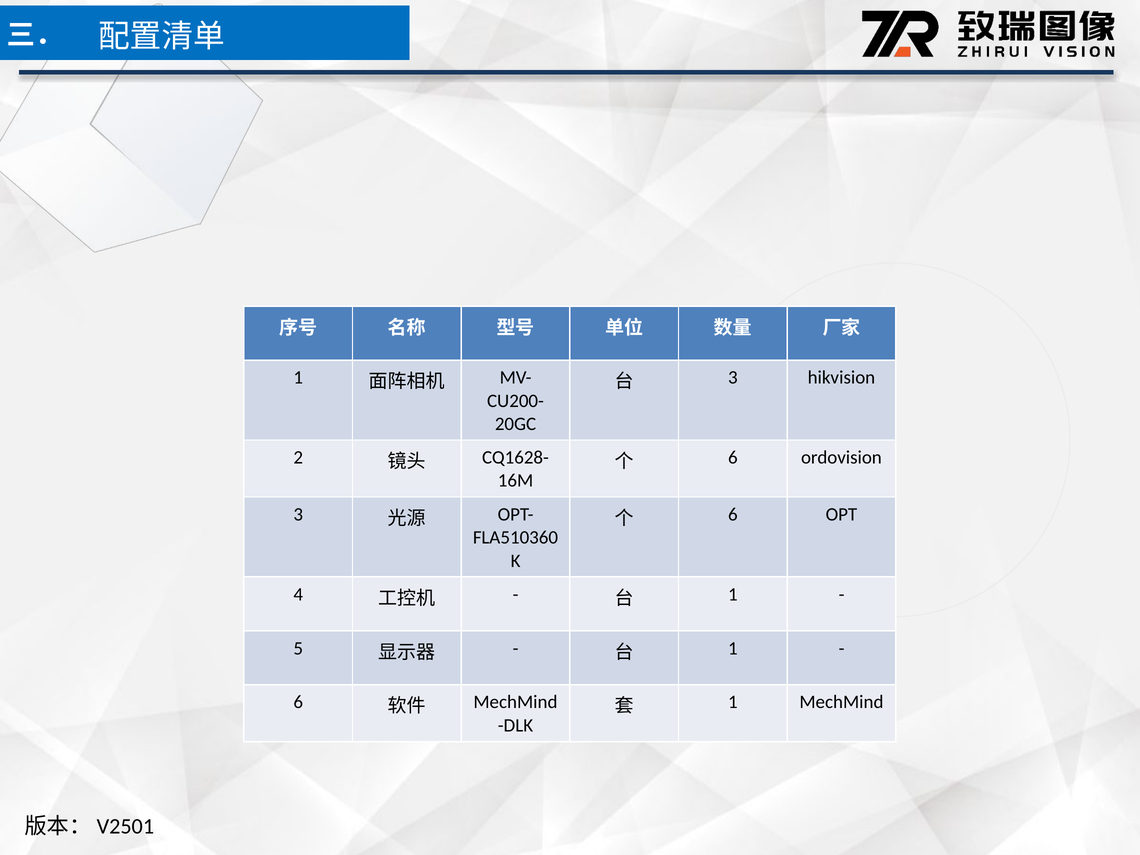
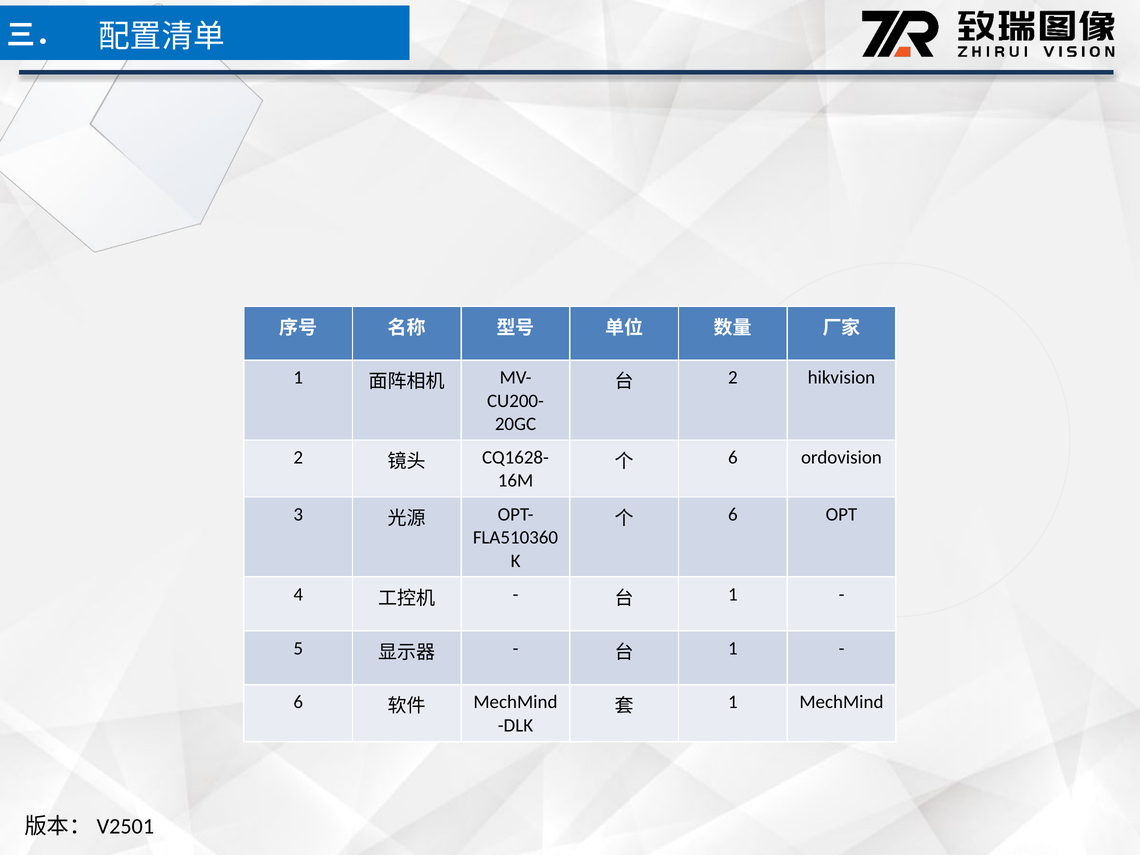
3 at (733, 378): 3 -> 2
